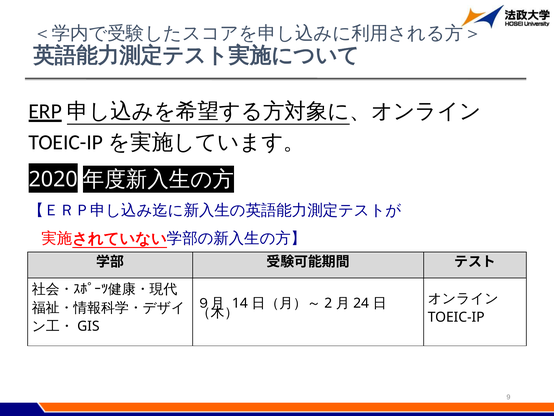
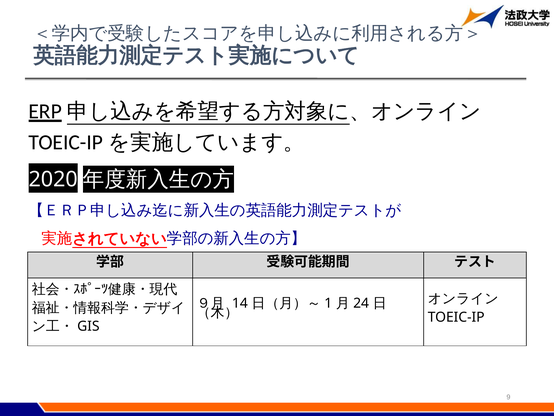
2: 2 -> 1
